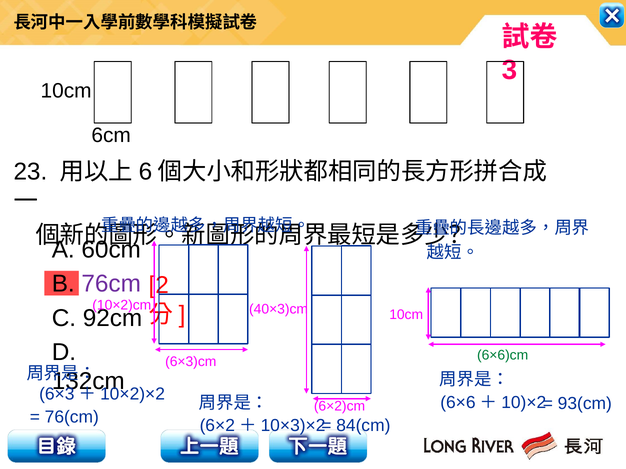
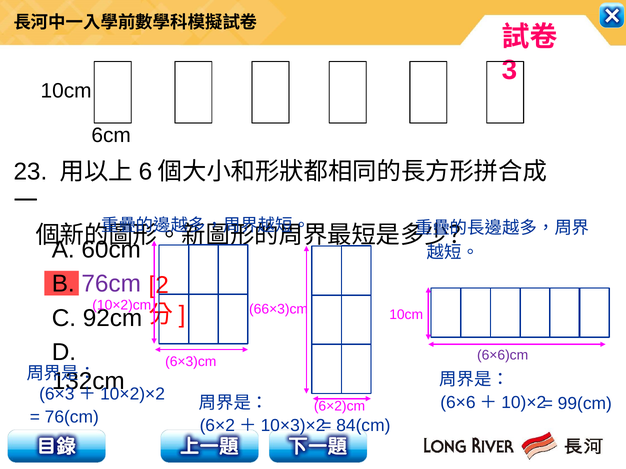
40×3)cm: 40×3)cm -> 66×3)cm
6×6)cm colour: green -> purple
93(cm: 93(cm -> 99(cm
